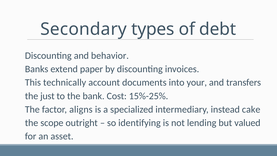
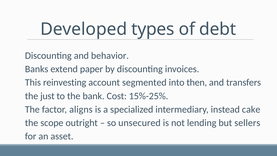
Secondary: Secondary -> Developed
technically: technically -> reinvesting
documents: documents -> segmented
your: your -> then
identifying: identifying -> unsecured
valued: valued -> sellers
